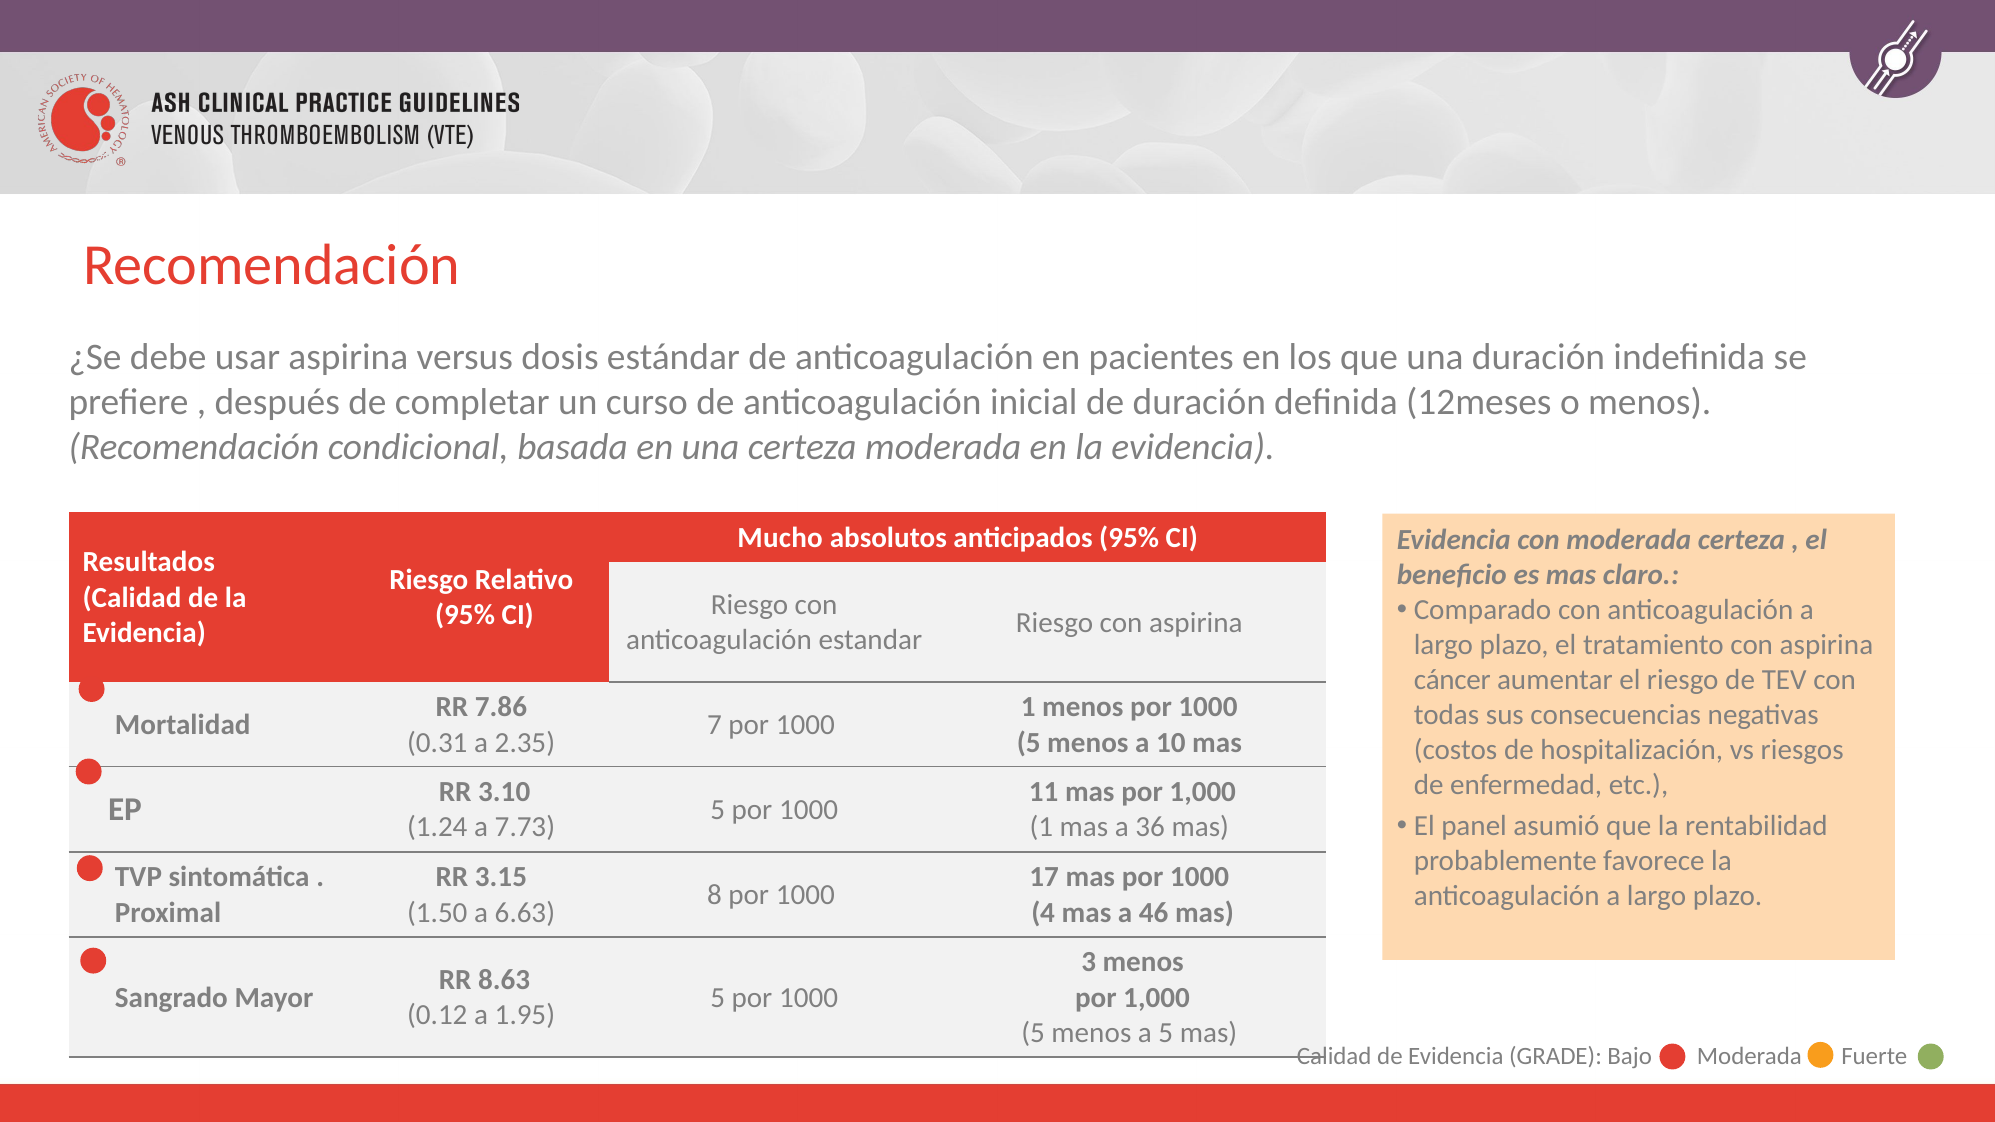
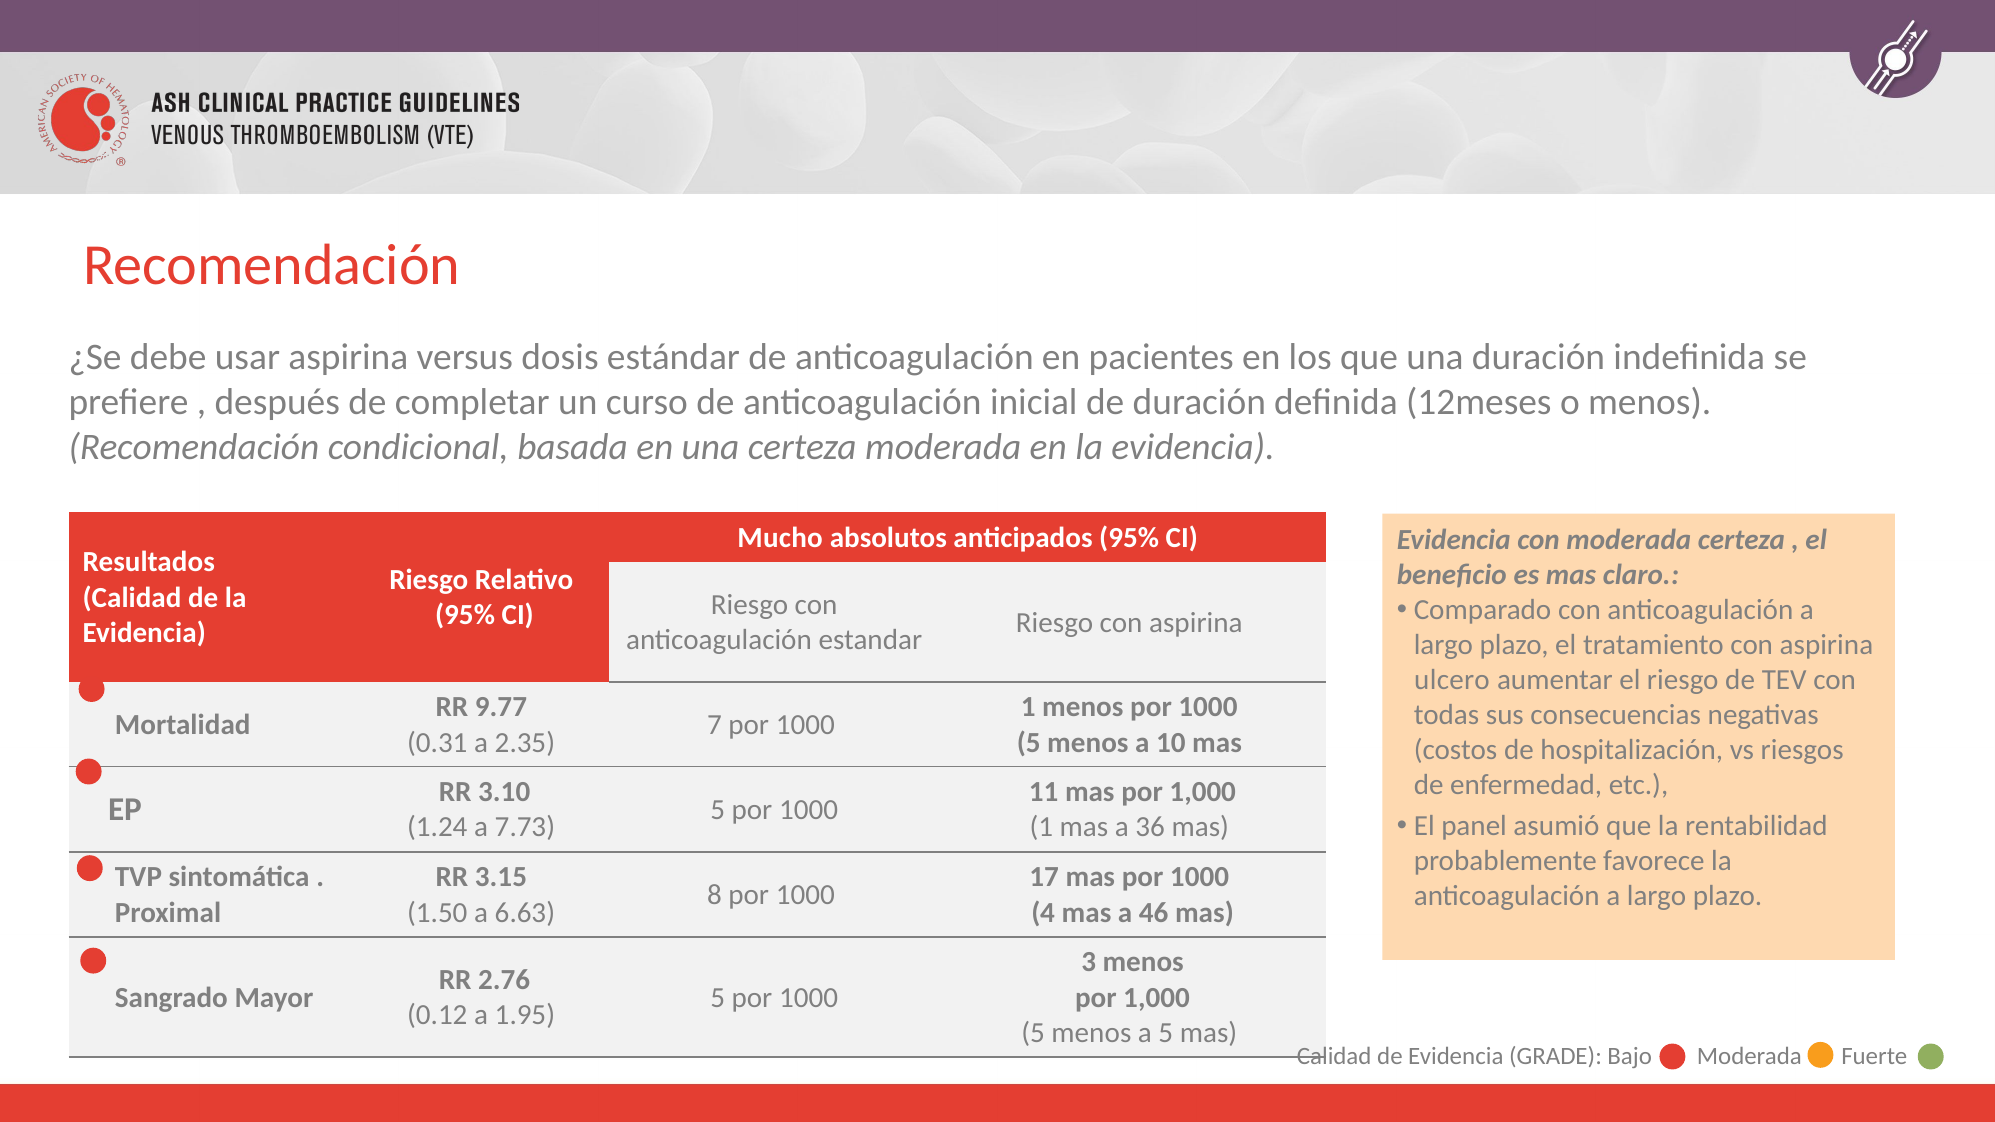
cáncer: cáncer -> ulcero
7.86: 7.86 -> 9.77
8.63: 8.63 -> 2.76
